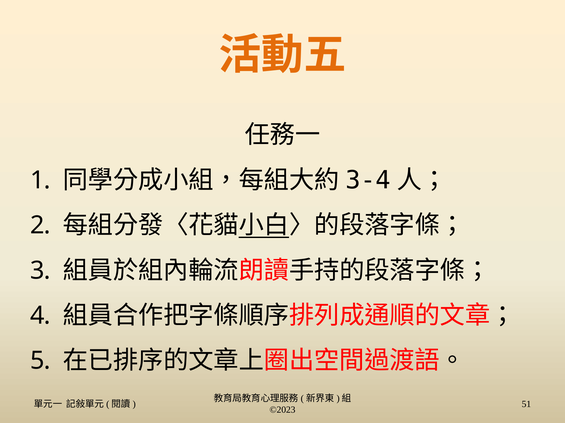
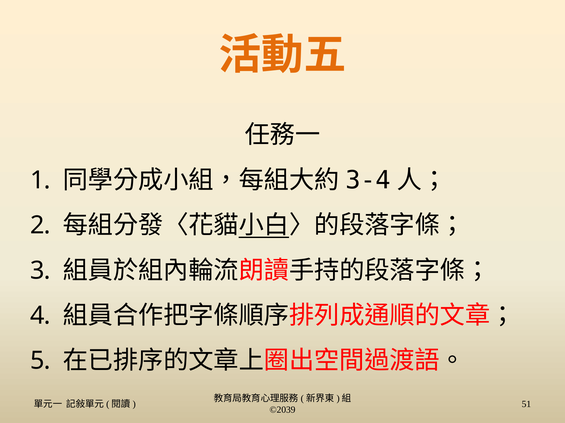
©2023: ©2023 -> ©2039
